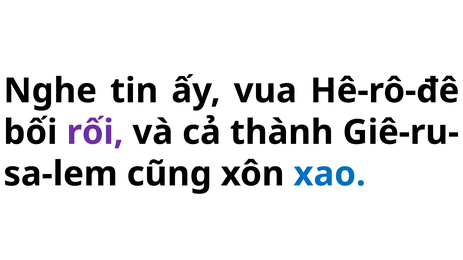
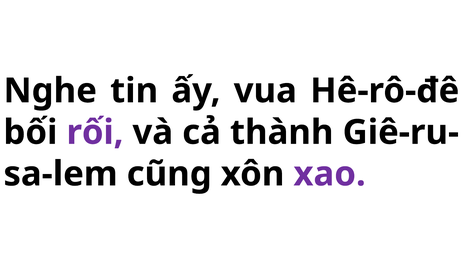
xao colour: blue -> purple
